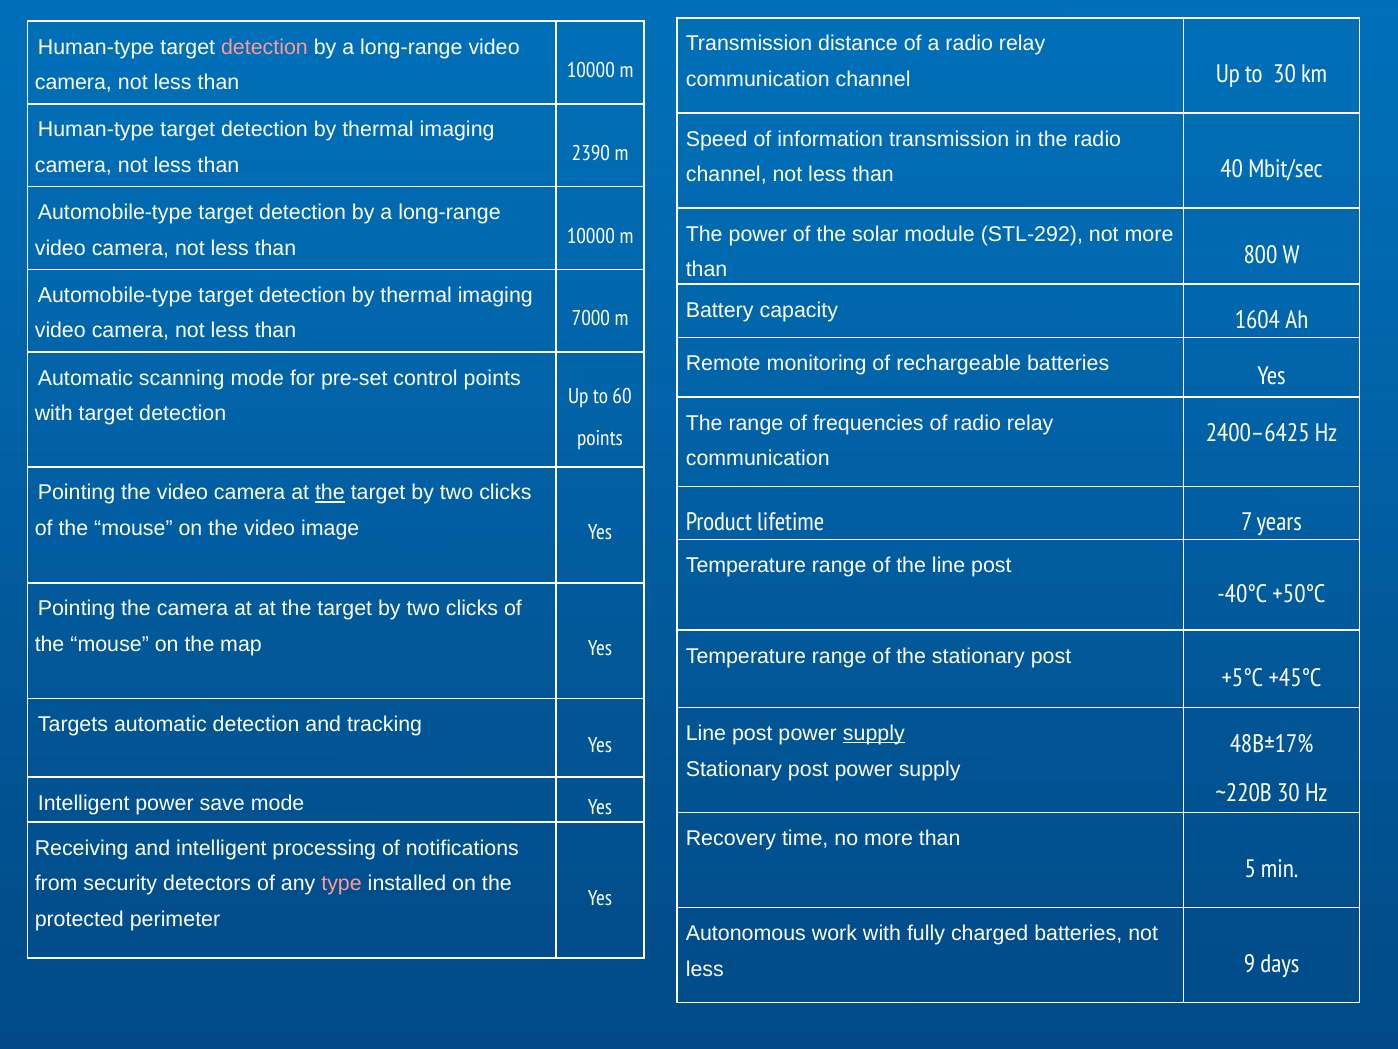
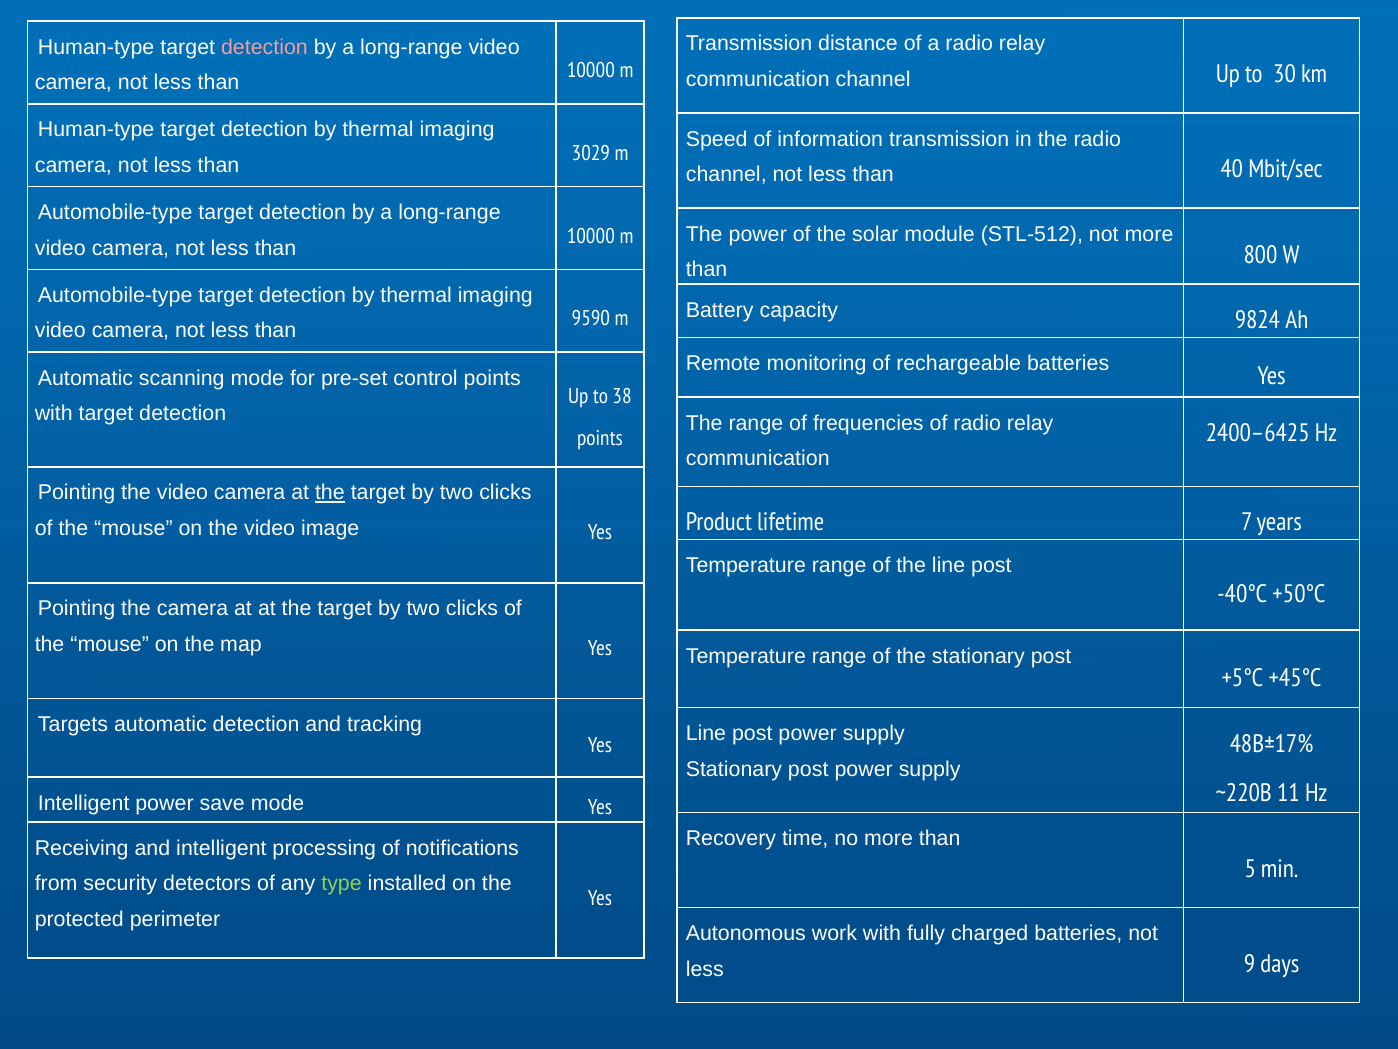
2390: 2390 -> 3029
STL-292: STL-292 -> STL-512
1604: 1604 -> 9824
7000: 7000 -> 9590
60: 60 -> 38
supply at (874, 733) underline: present -> none
~220В 30: 30 -> 11
type colour: pink -> light green
